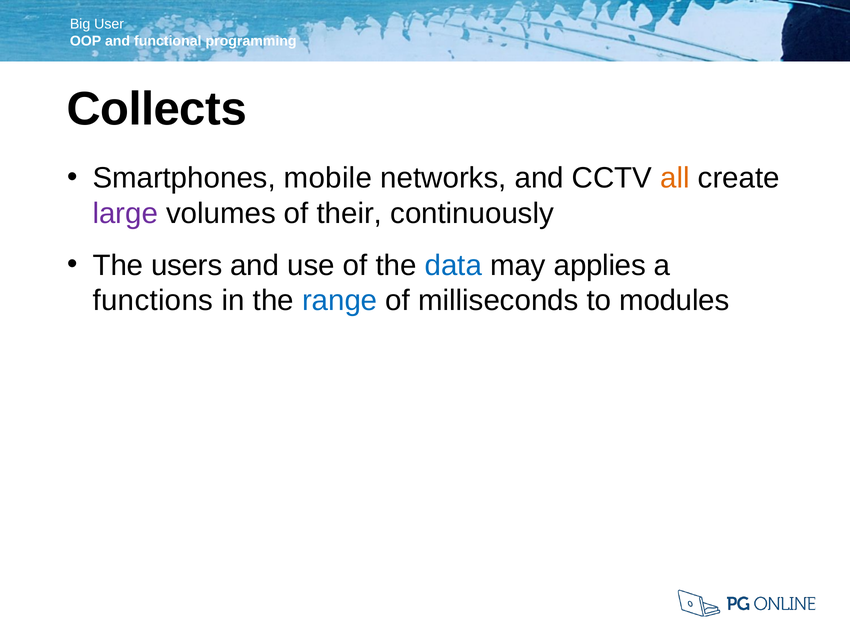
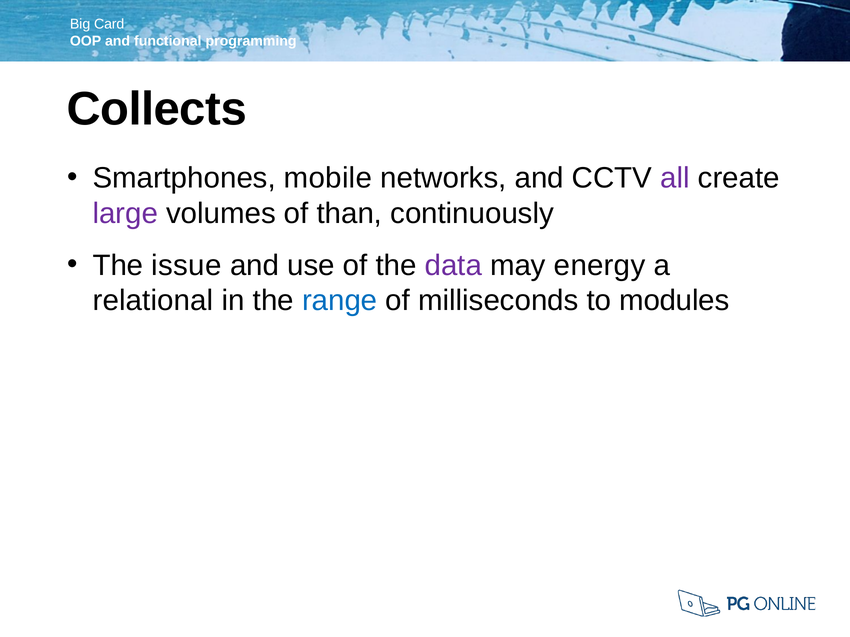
User: User -> Card
all colour: orange -> purple
their: their -> than
users: users -> issue
data colour: blue -> purple
applies: applies -> energy
functions: functions -> relational
